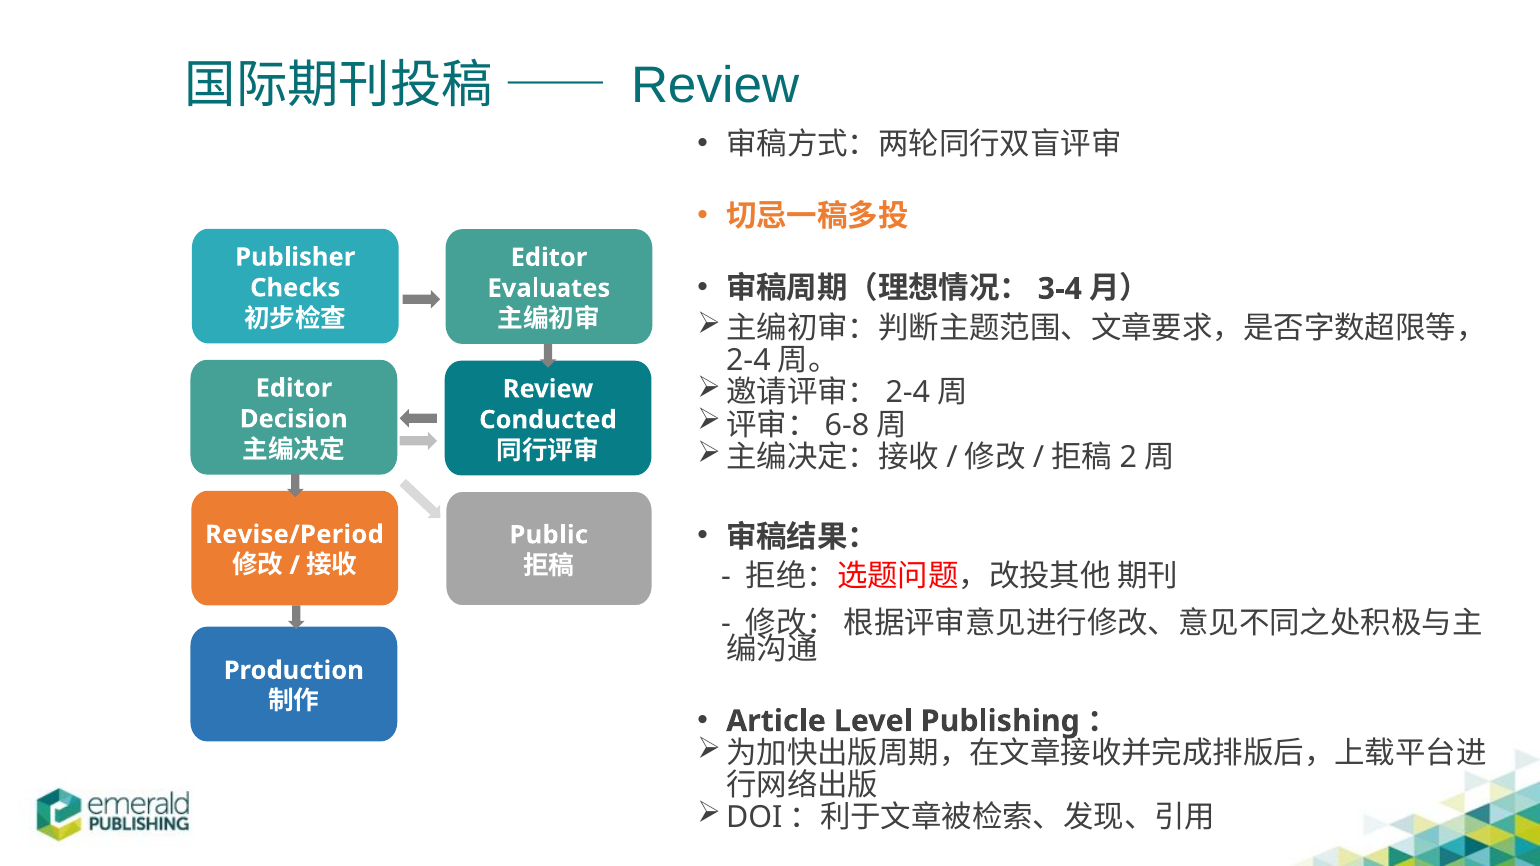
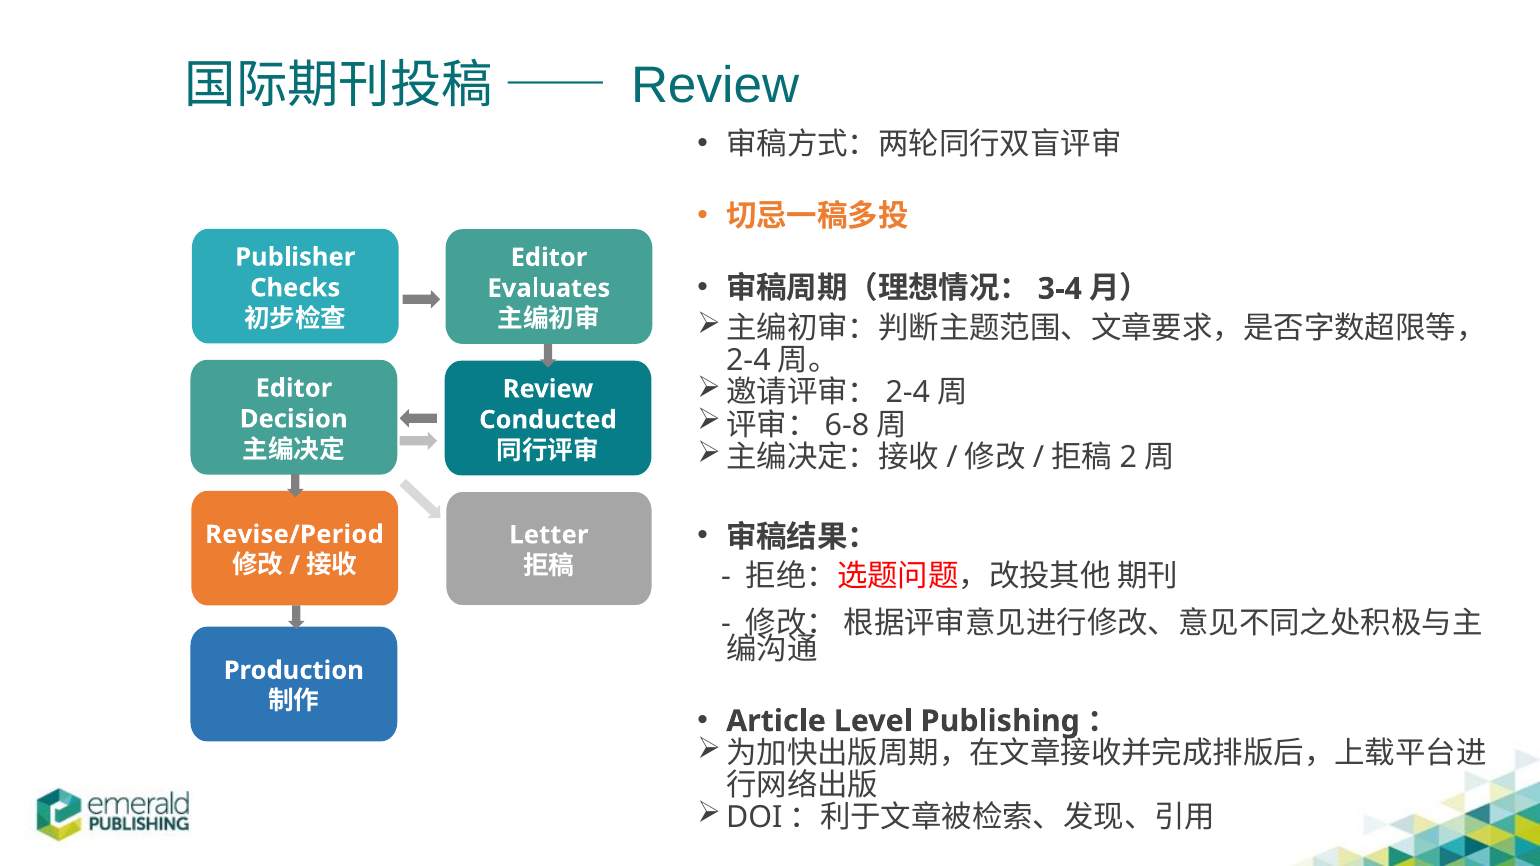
Public: Public -> Letter
